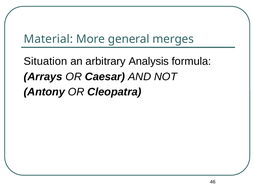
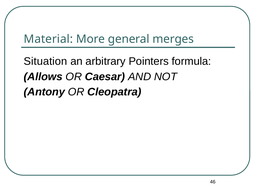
Analysis: Analysis -> Pointers
Arrays: Arrays -> Allows
